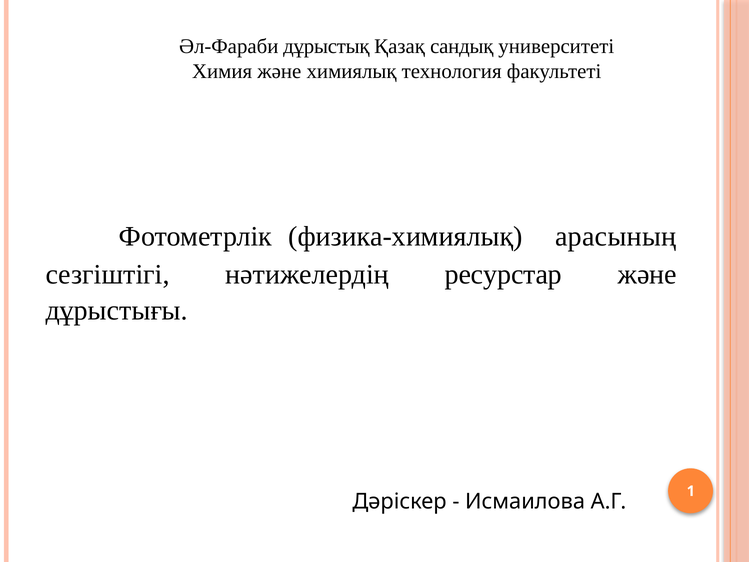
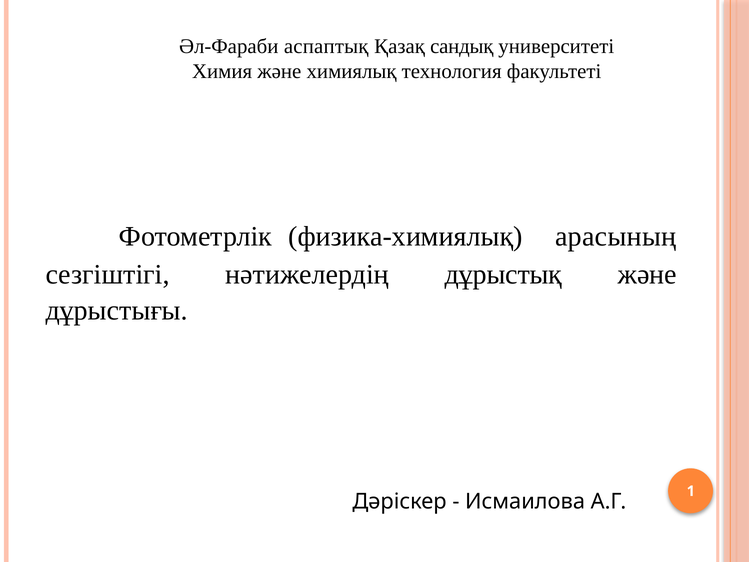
дұрыстық: дұрыстық -> аспаптық
ресурстар: ресурстар -> дұрыстық
